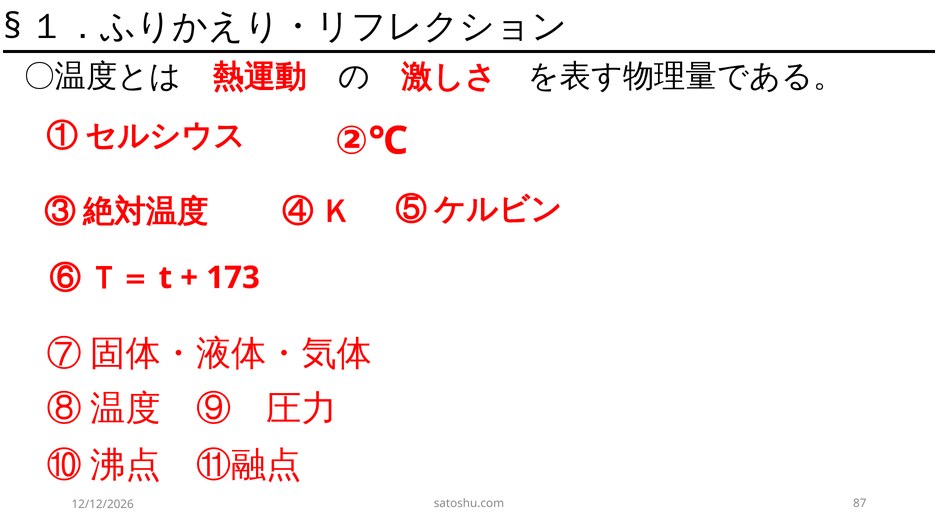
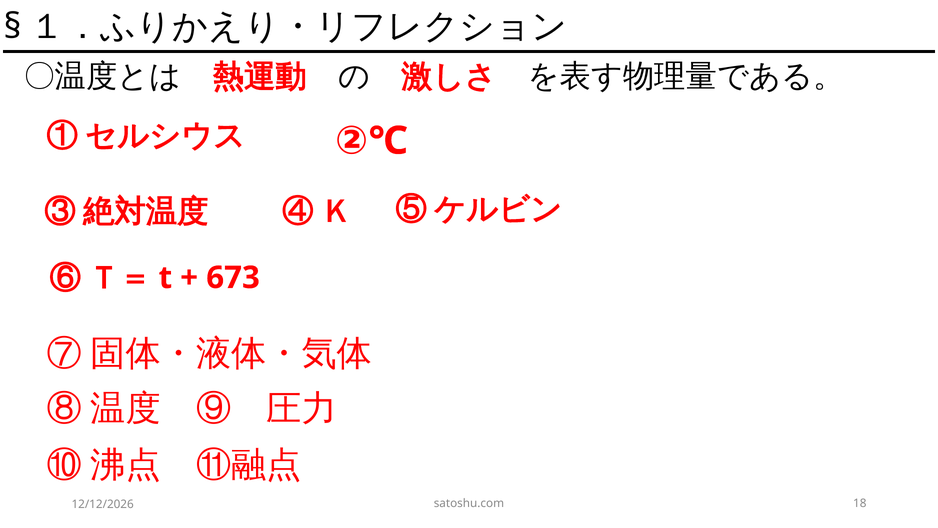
173: 173 -> 673
87: 87 -> 18
